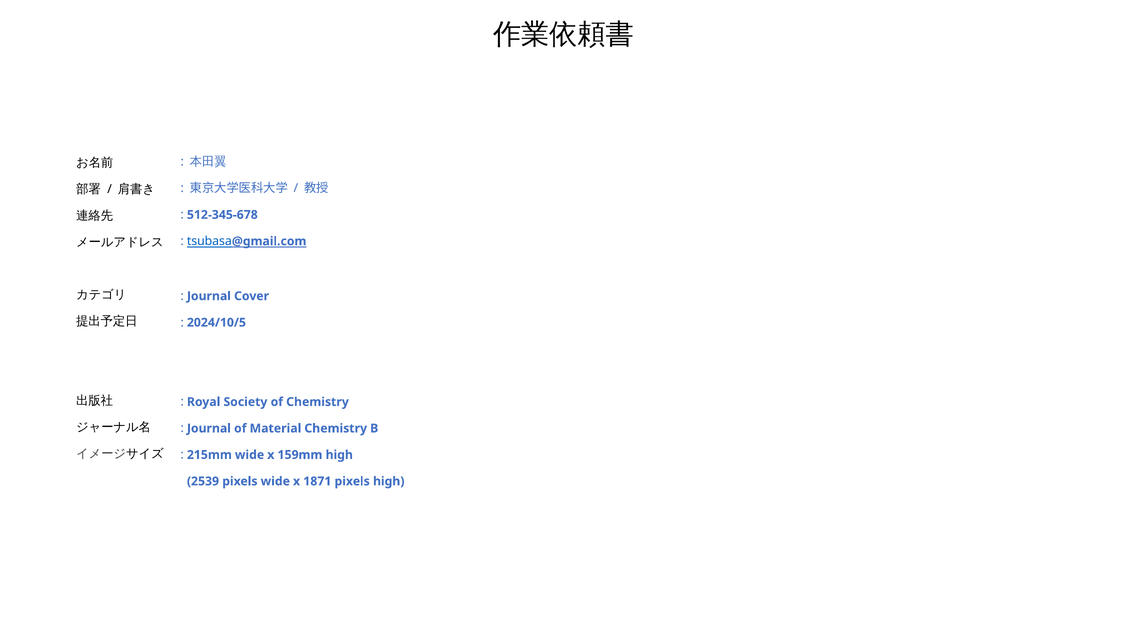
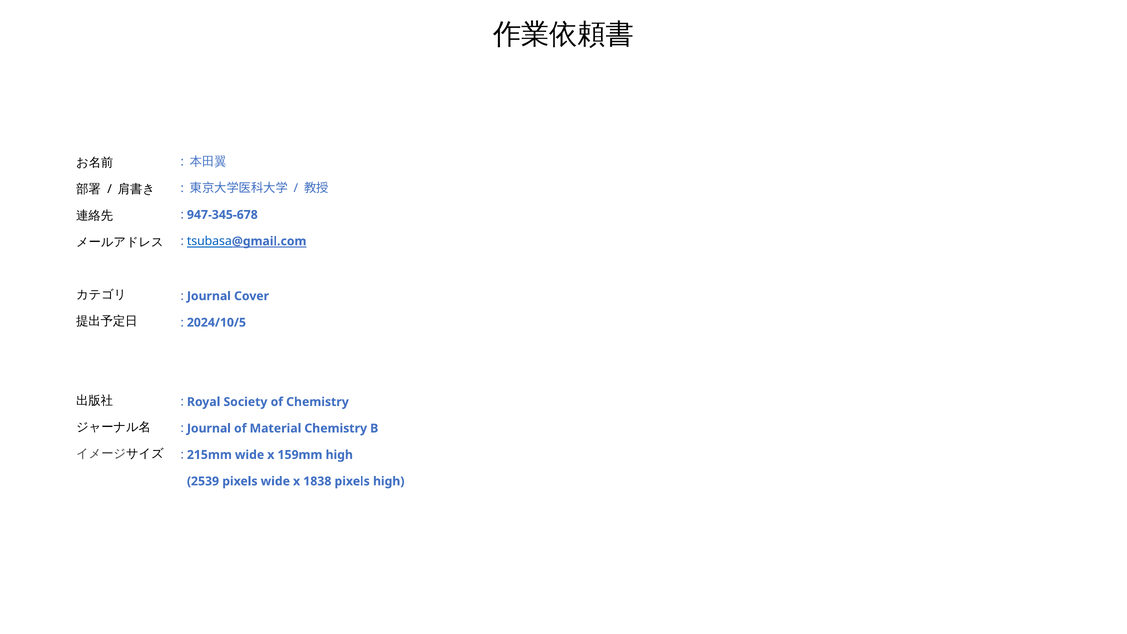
512-345-678: 512-345-678 -> 947-345-678
1871: 1871 -> 1838
